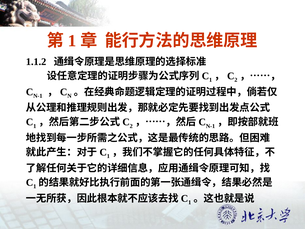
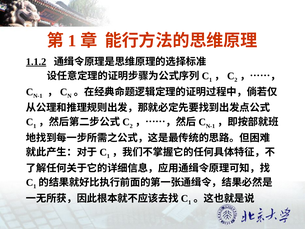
1.1.2 underline: none -> present
